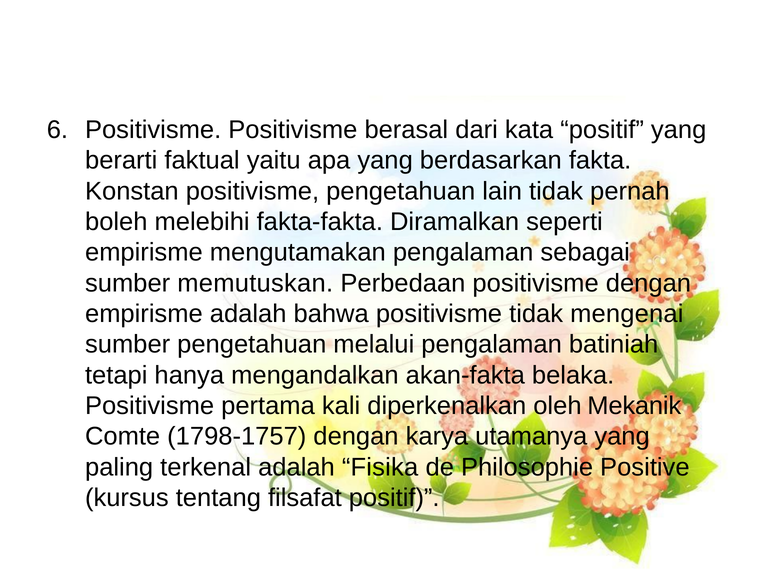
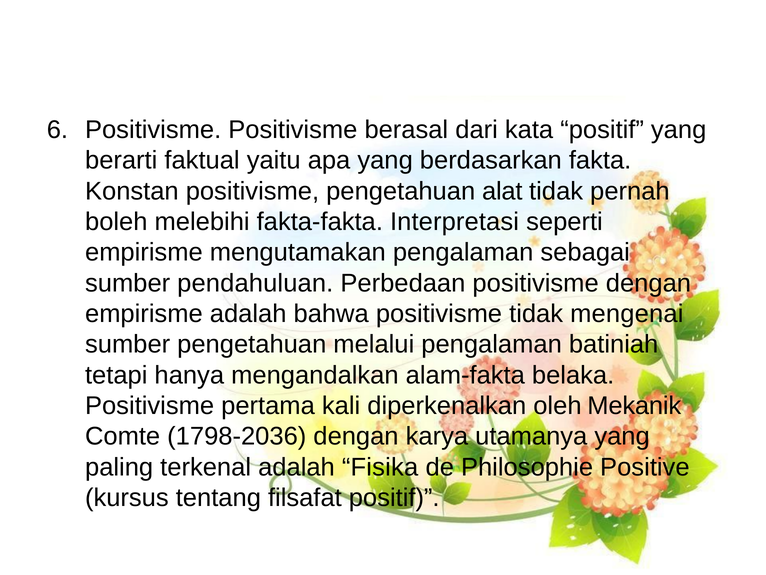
lain: lain -> alat
Diramalkan: Diramalkan -> Interpretasi
memutuskan: memutuskan -> pendahuluan
akan-fakta: akan-fakta -> alam-fakta
1798-1757: 1798-1757 -> 1798-2036
